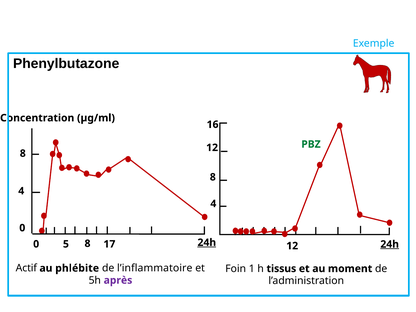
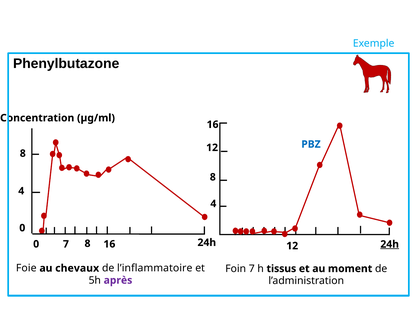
PBZ colour: green -> blue
24h at (207, 243) underline: present -> none
0 5: 5 -> 7
8 17: 17 -> 16
Actif: Actif -> Foie
phlébite: phlébite -> chevaux
Foin 1: 1 -> 7
